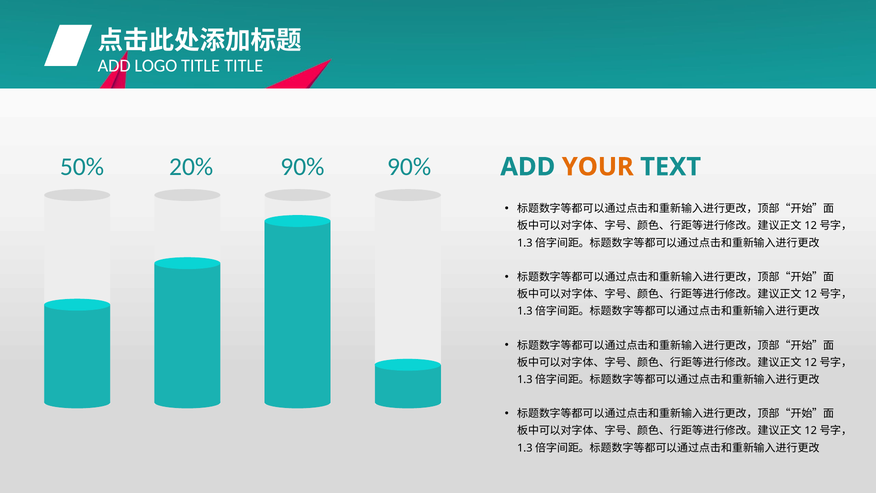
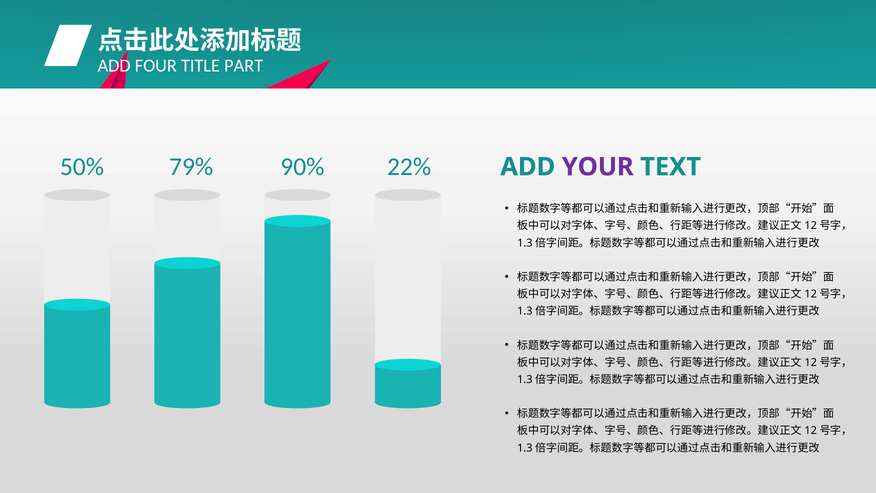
LOGO: LOGO -> FOUR
TITLE TITLE: TITLE -> PART
20%: 20% -> 79%
90% 90%: 90% -> 22%
YOUR colour: orange -> purple
